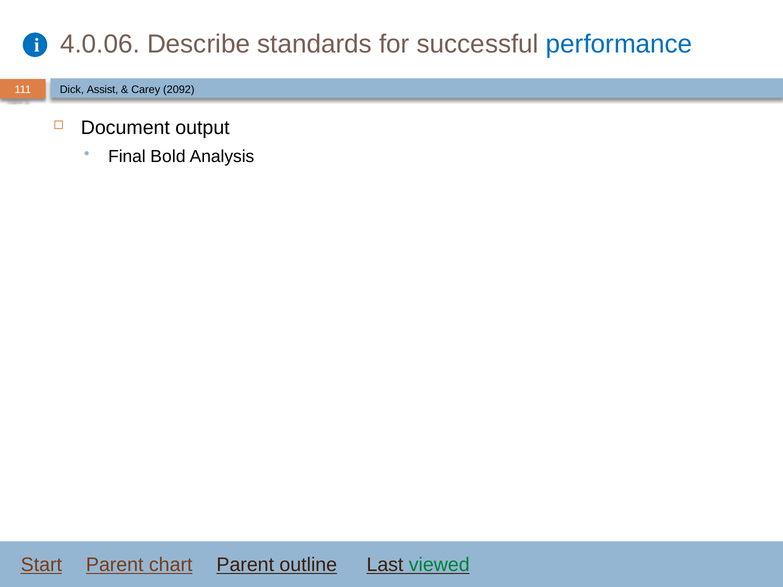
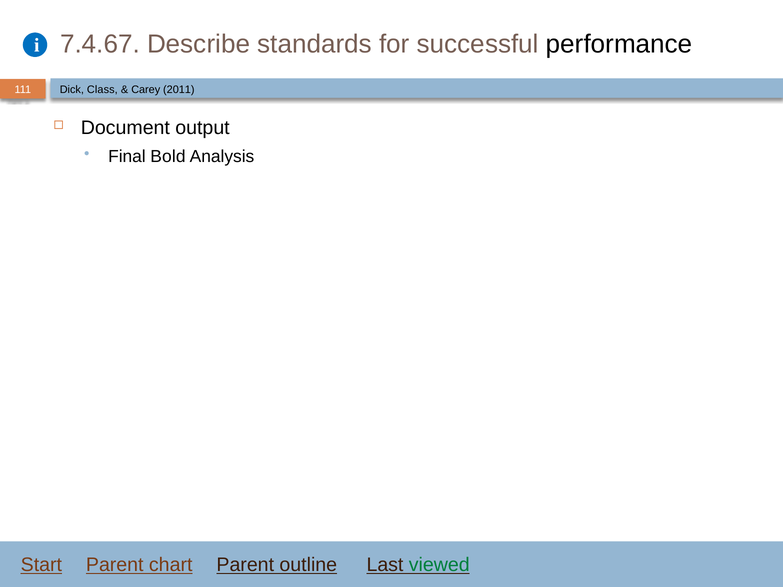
4.0.06: 4.0.06 -> 7.4.67
performance colour: blue -> black
Assist: Assist -> Class
2092: 2092 -> 2011
